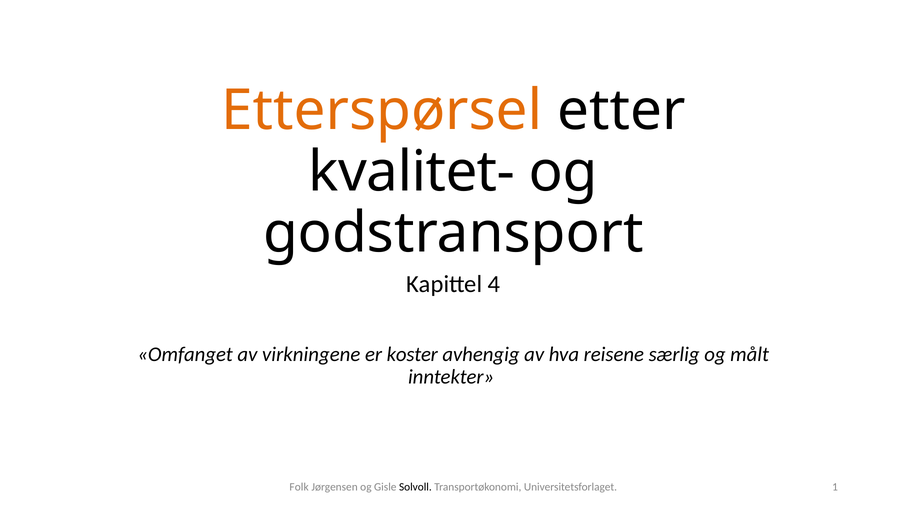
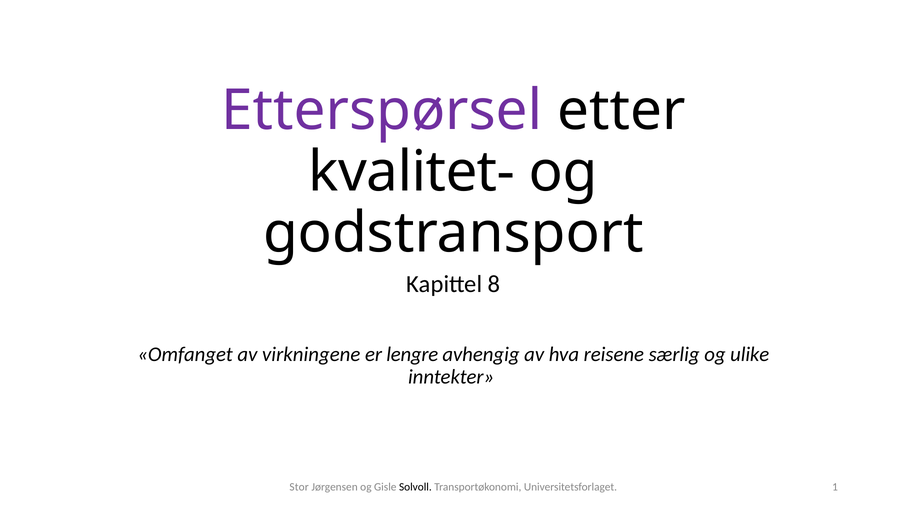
Etterspørsel colour: orange -> purple
4: 4 -> 8
koster: koster -> lengre
målt: målt -> ulike
Folk: Folk -> Stor
